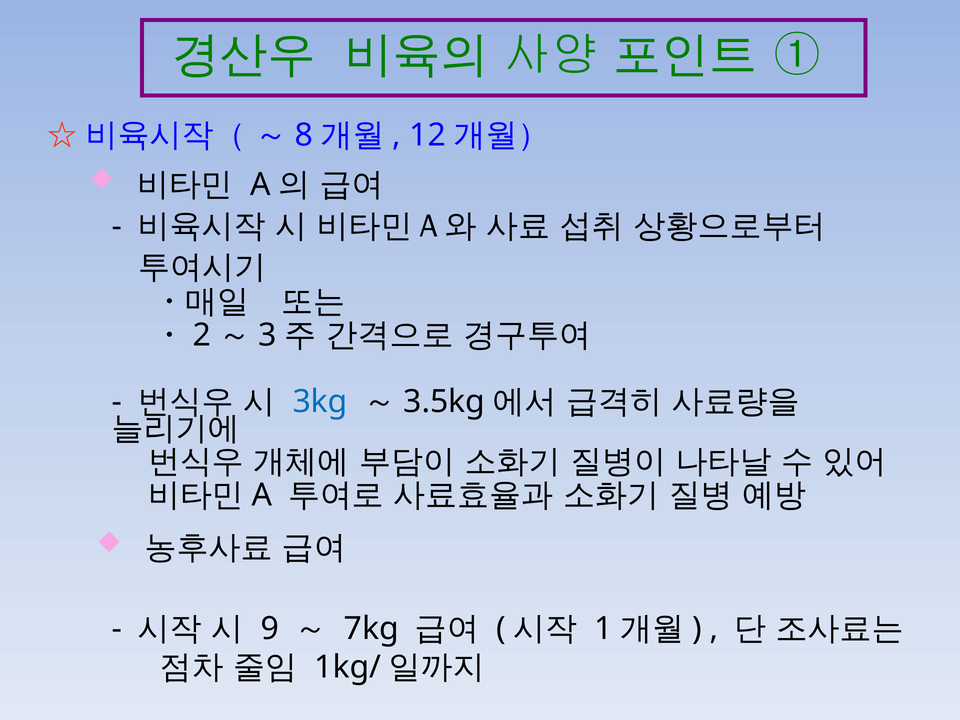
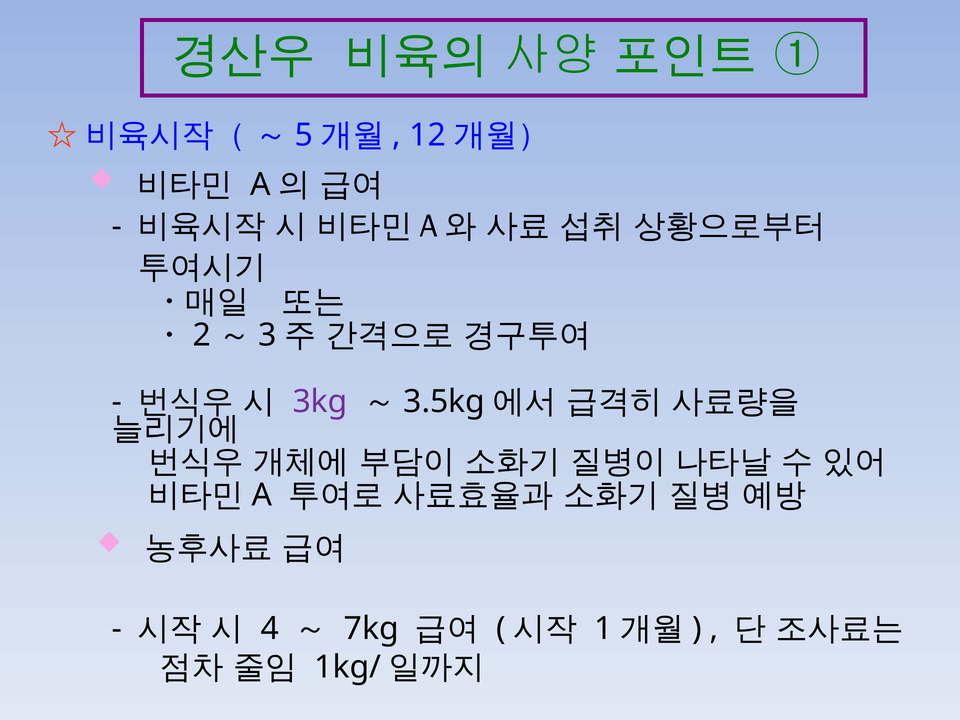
8: 8 -> 5
3kg colour: blue -> purple
9: 9 -> 4
